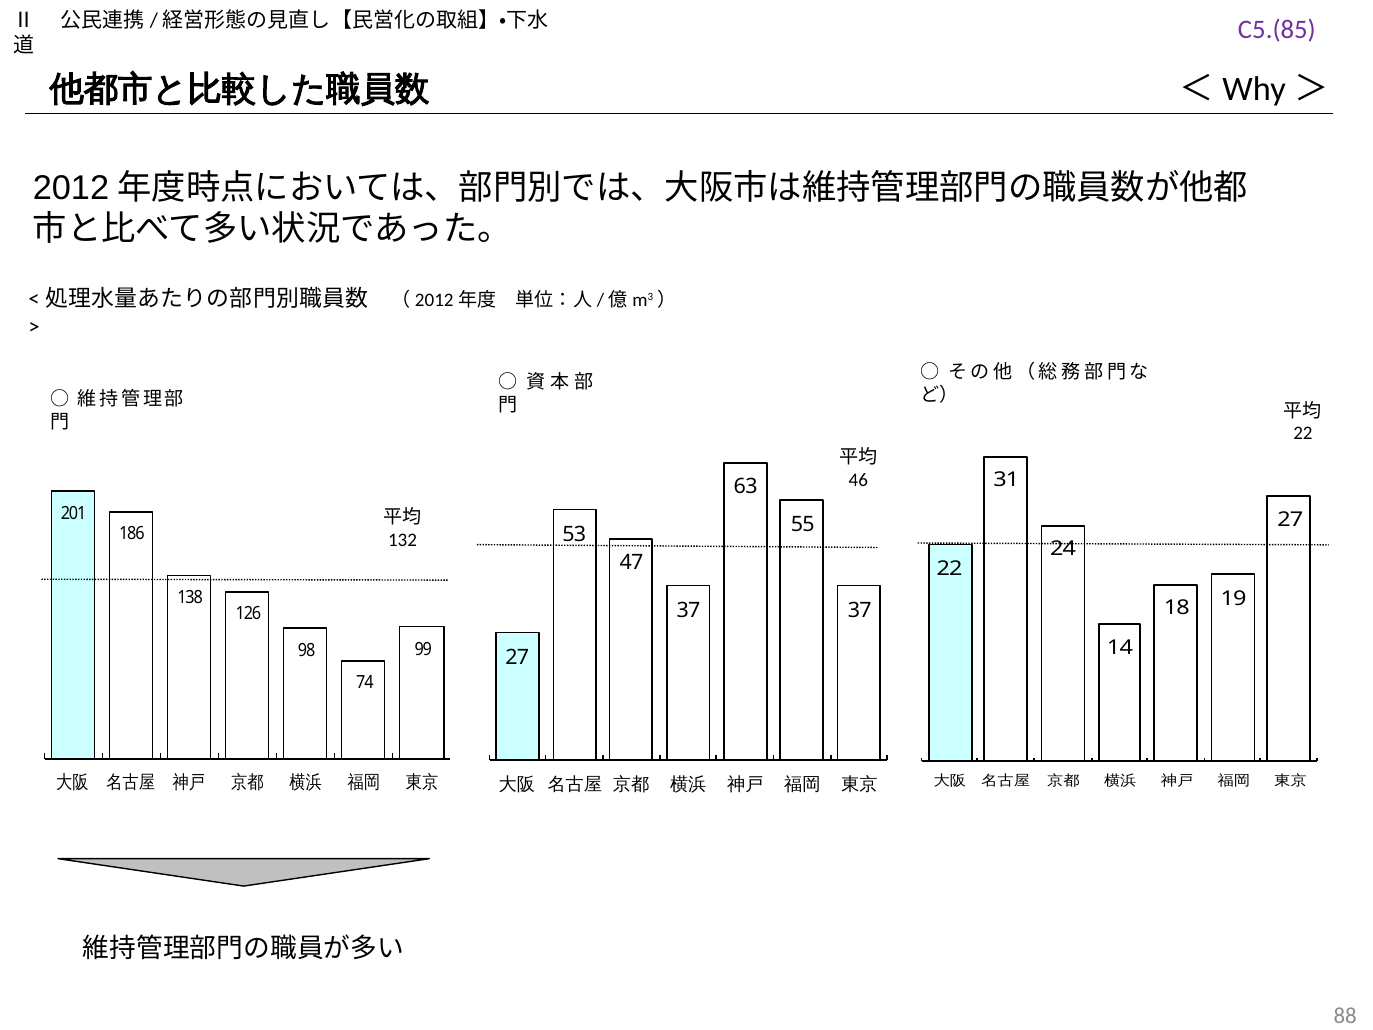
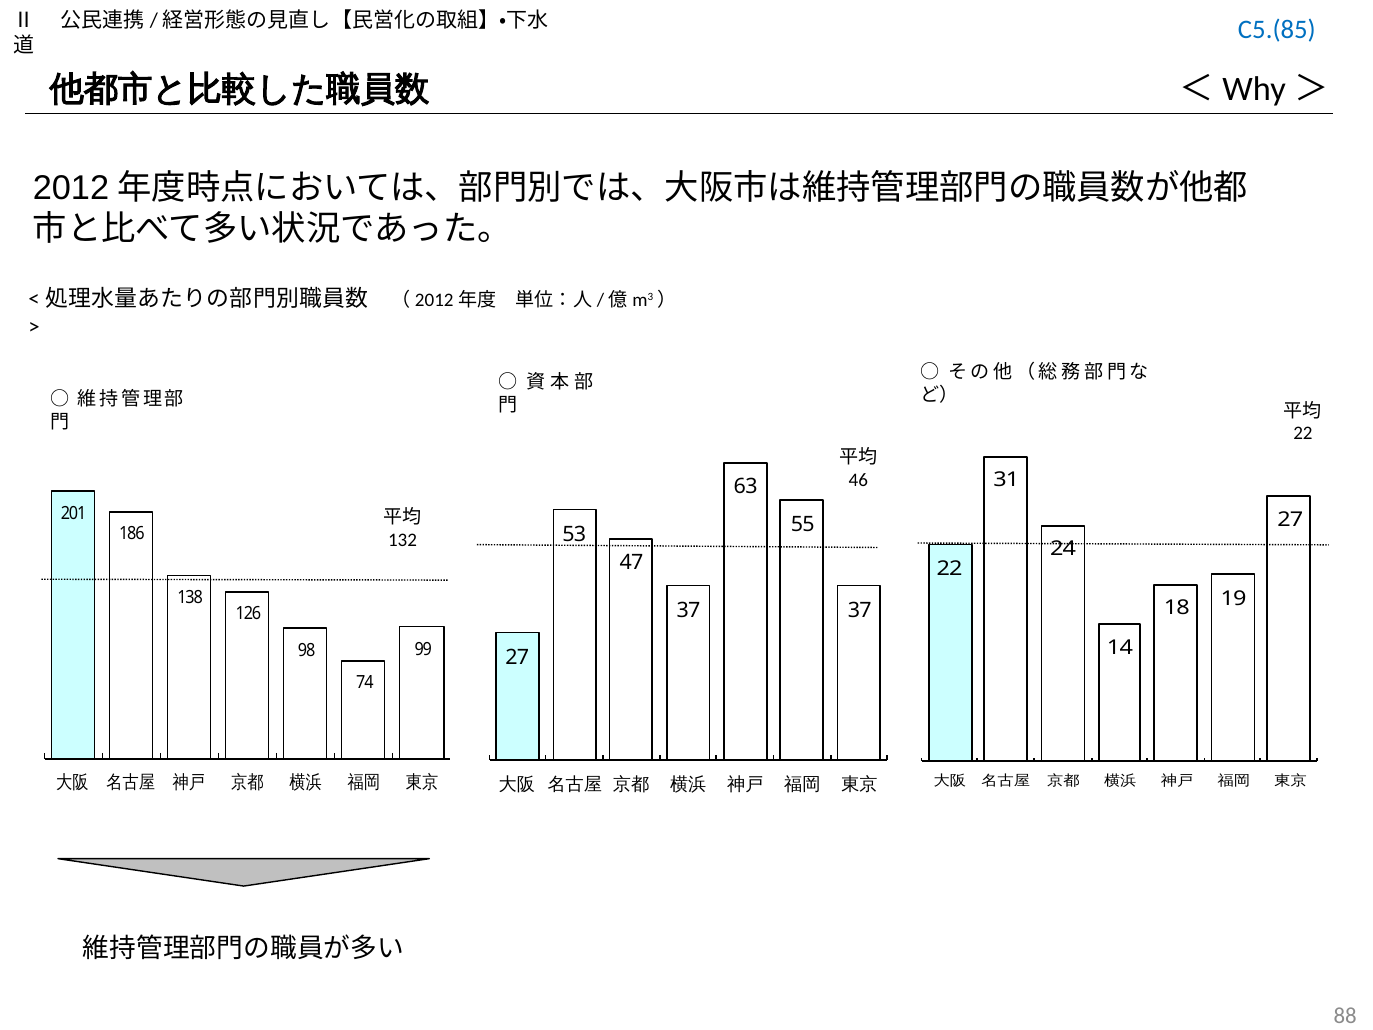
C5.(85 colour: purple -> blue
